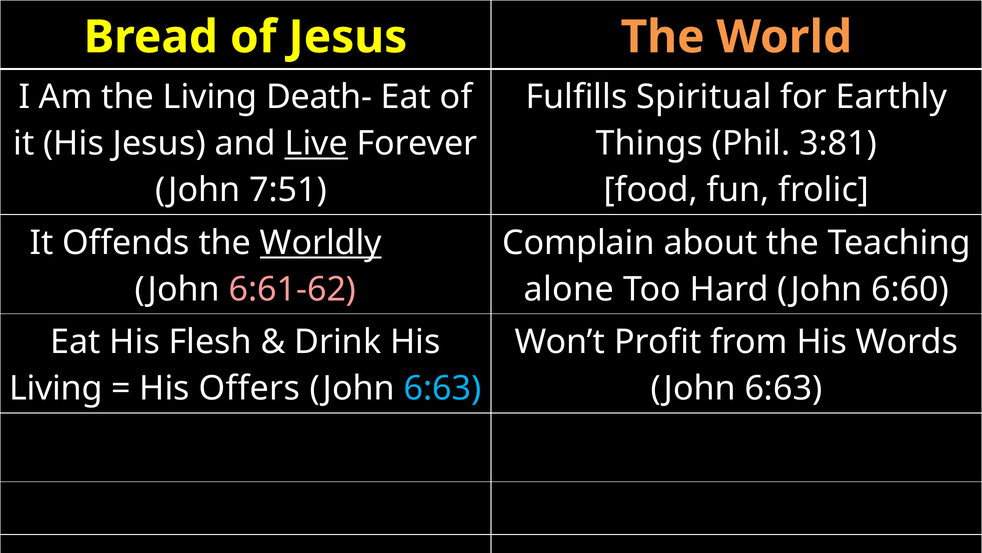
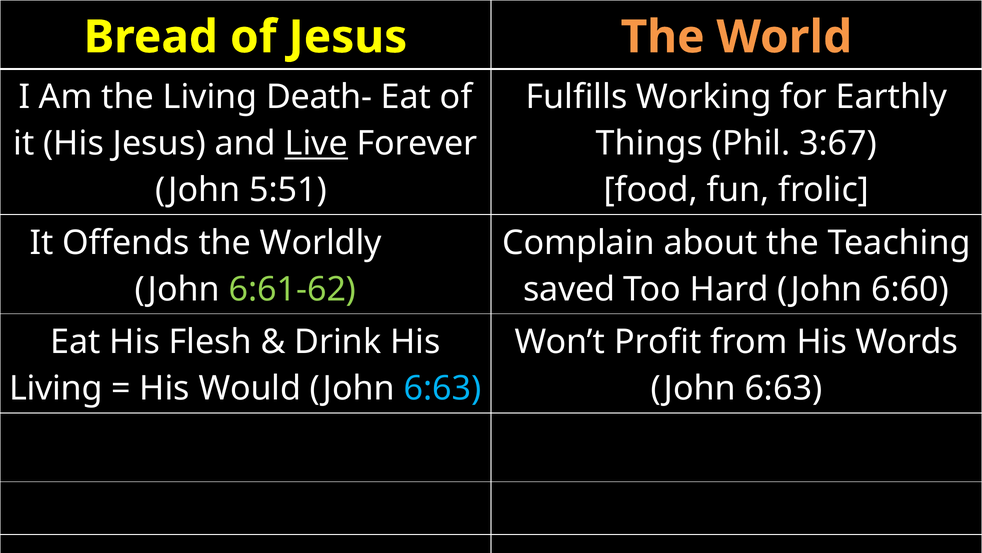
Spiritual: Spiritual -> Working
3:81: 3:81 -> 3:67
7:51: 7:51 -> 5:51
Worldly underline: present -> none
6:61-62 colour: pink -> light green
alone: alone -> saved
Offers: Offers -> Would
